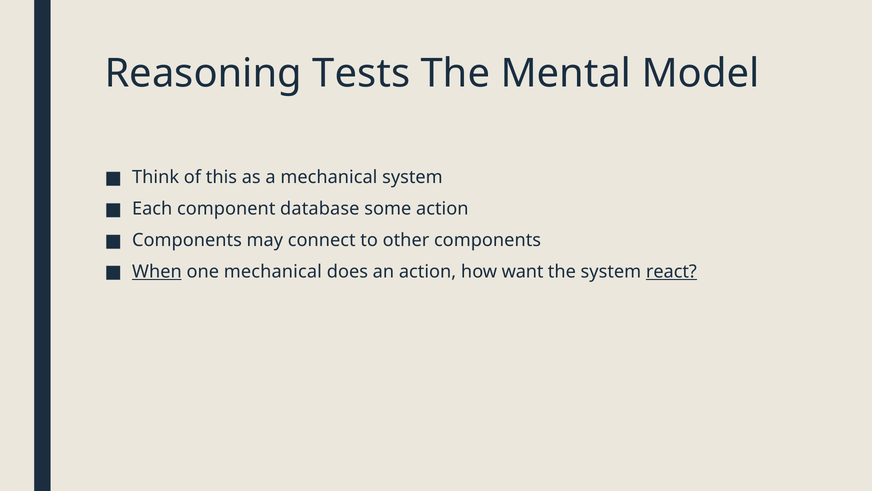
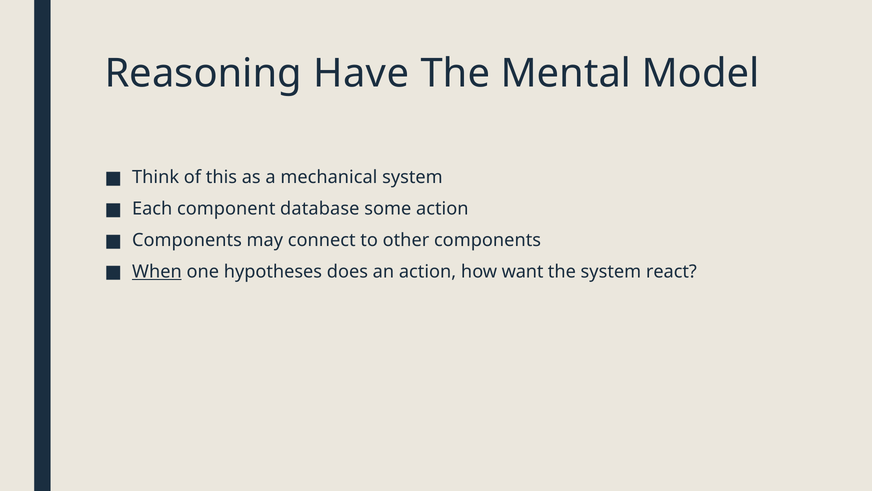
Tests: Tests -> Have
one mechanical: mechanical -> hypotheses
react underline: present -> none
